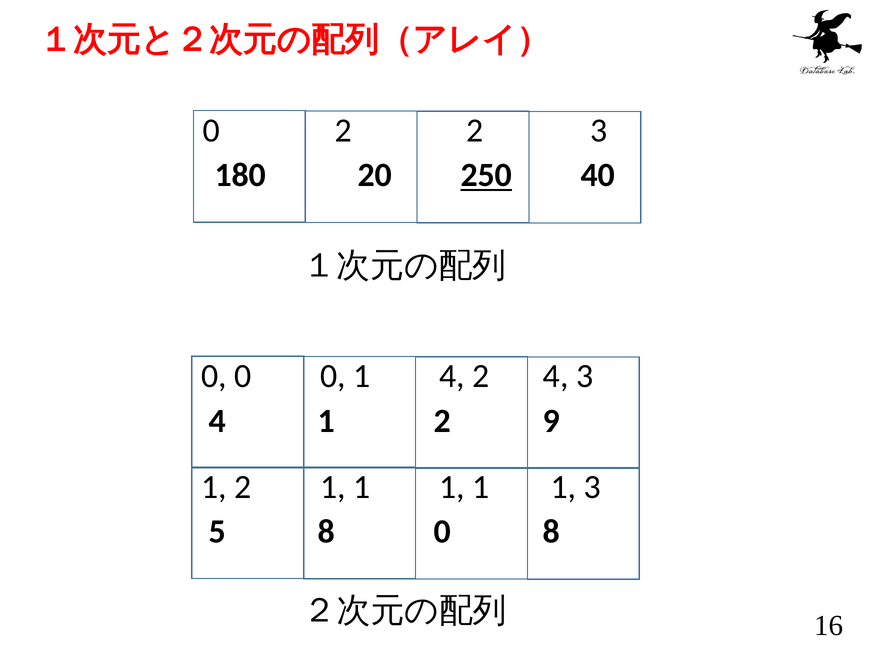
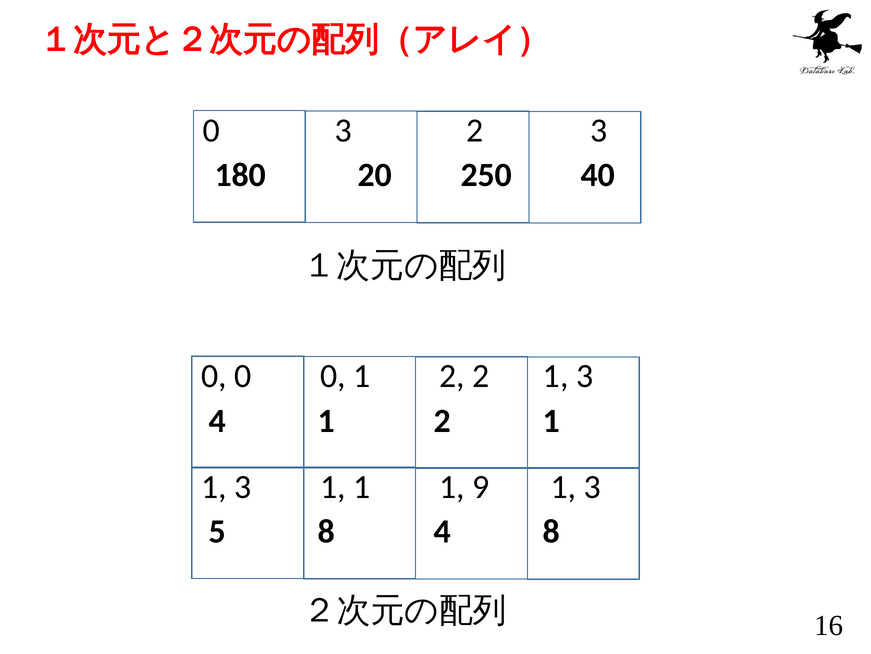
0 2: 2 -> 3
250 underline: present -> none
0 1 4: 4 -> 2
4 at (556, 376): 4 -> 1
1 2 9: 9 -> 1
2 at (243, 486): 2 -> 3
1 at (481, 486): 1 -> 9
8 0: 0 -> 4
